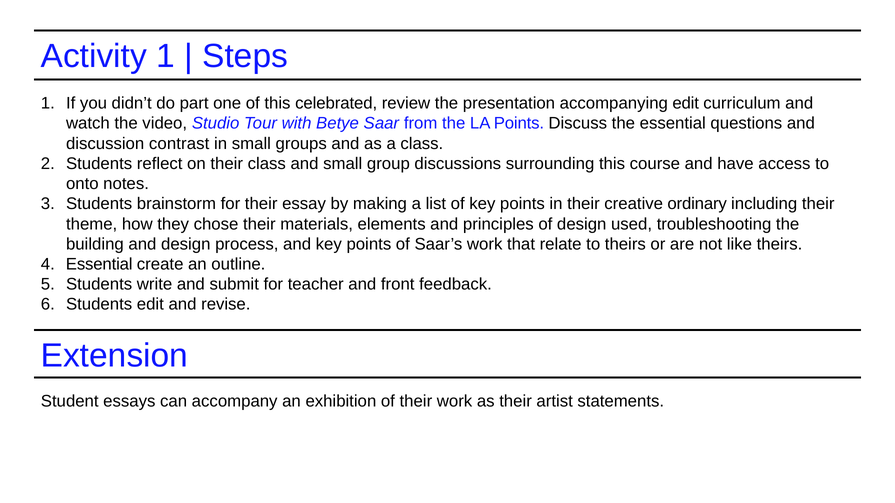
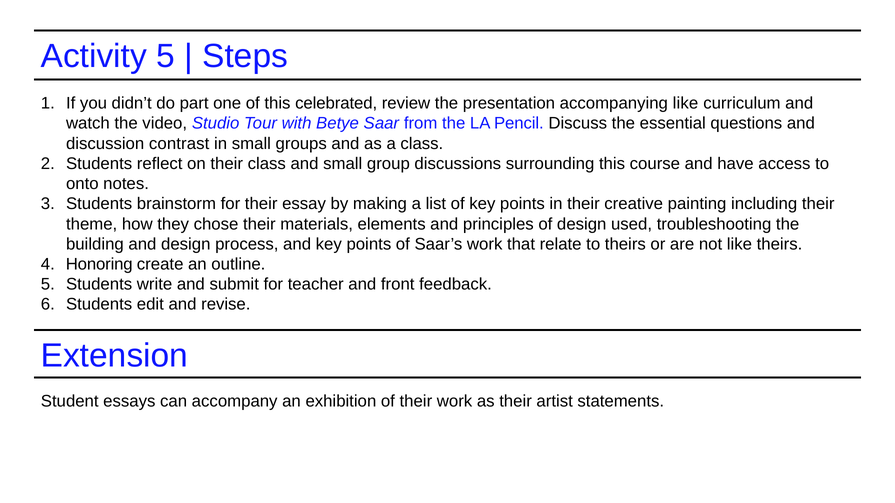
Activity 1: 1 -> 5
accompanying edit: edit -> like
LA Points: Points -> Pencil
ordinary: ordinary -> painting
Essential at (99, 264): Essential -> Honoring
